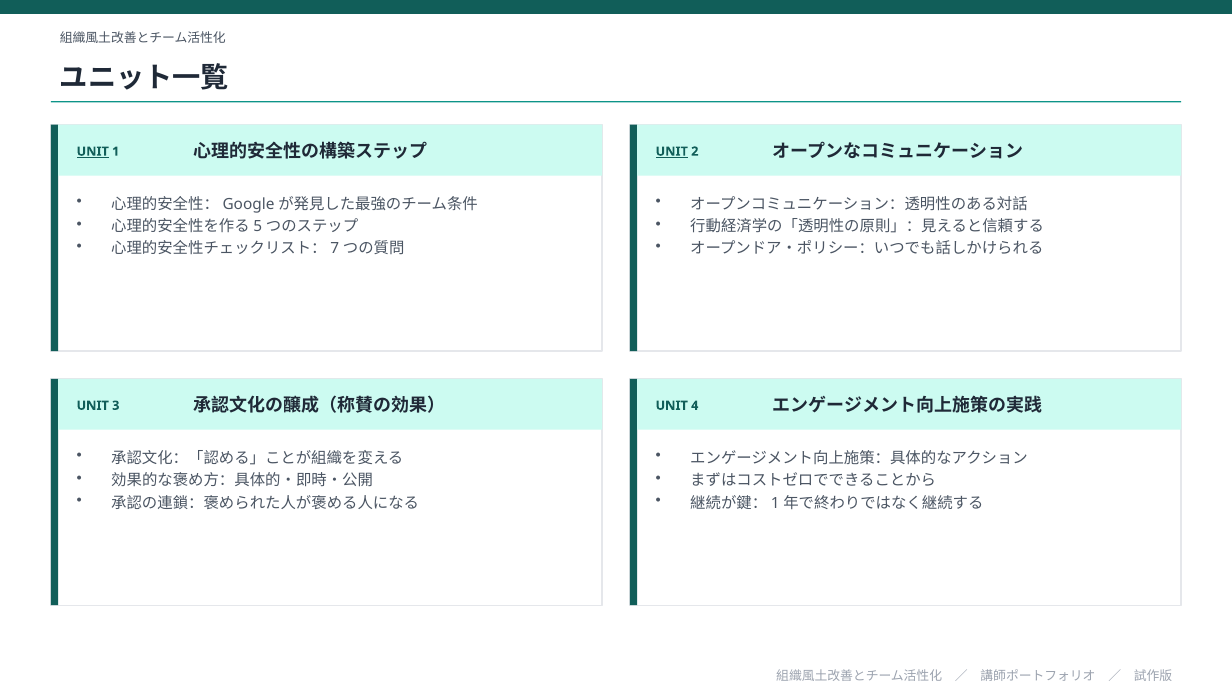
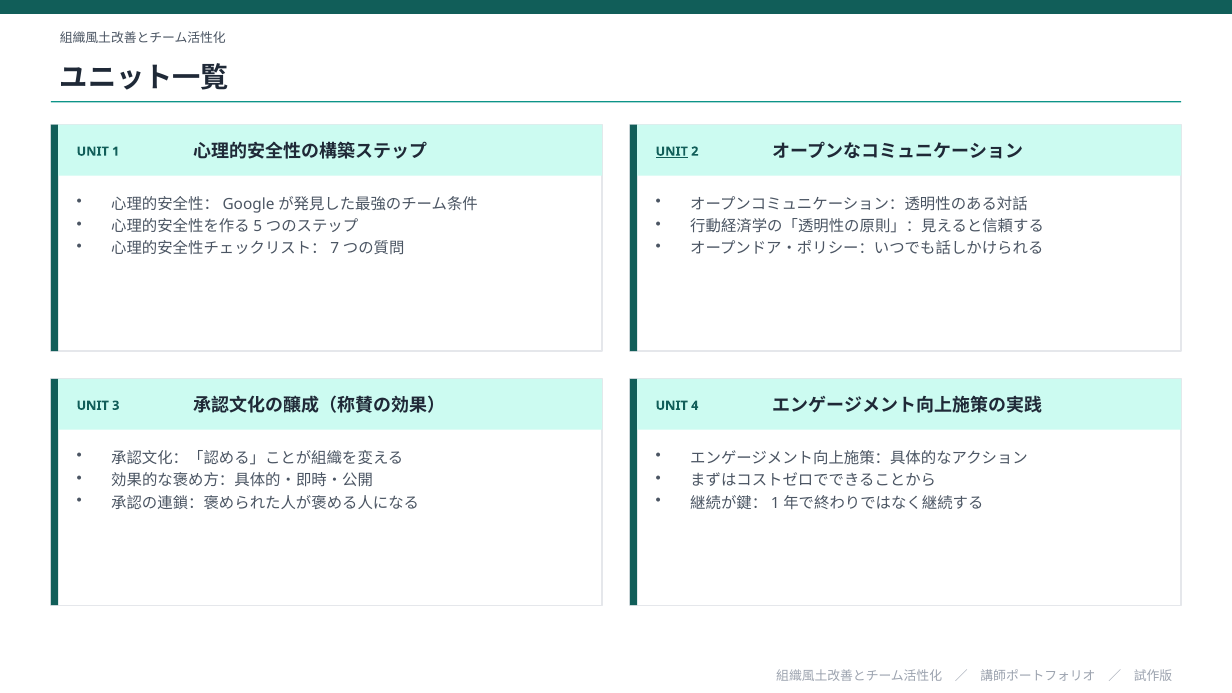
UNIT at (93, 151) underline: present -> none
